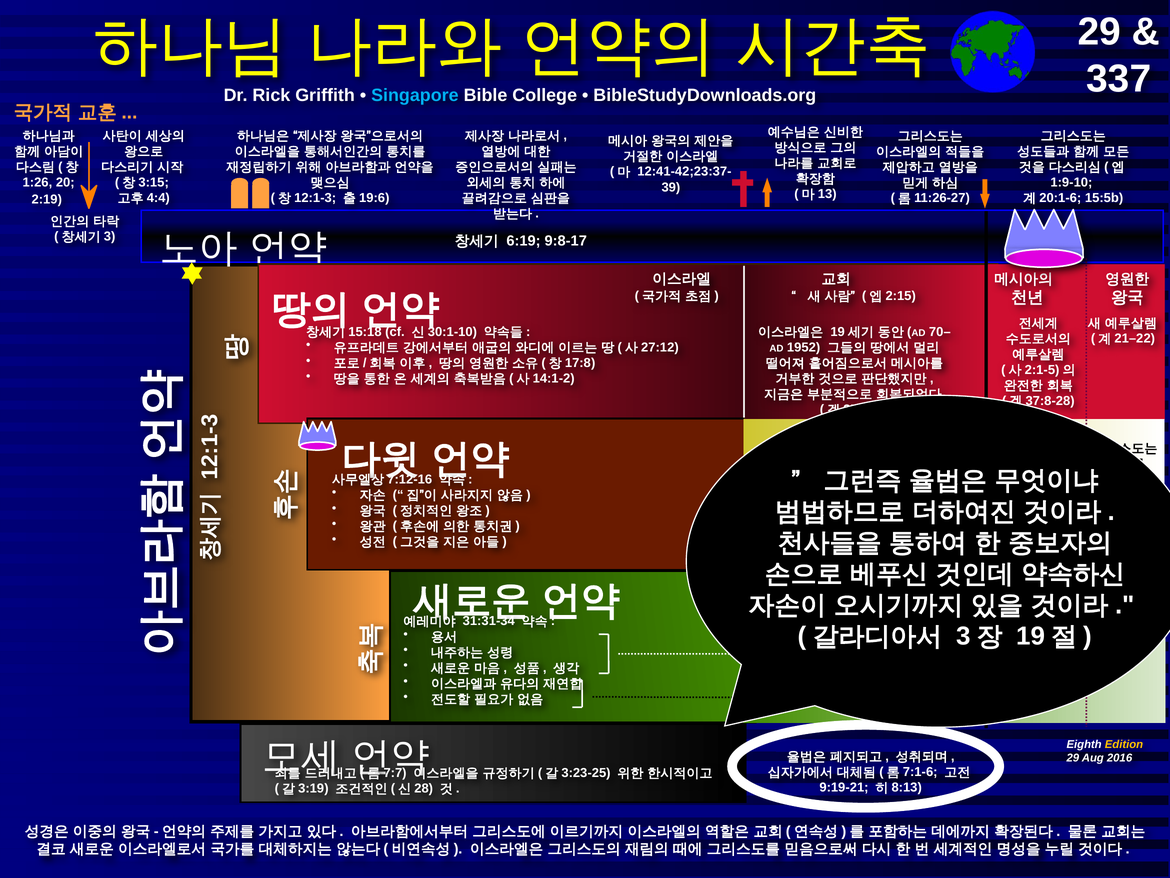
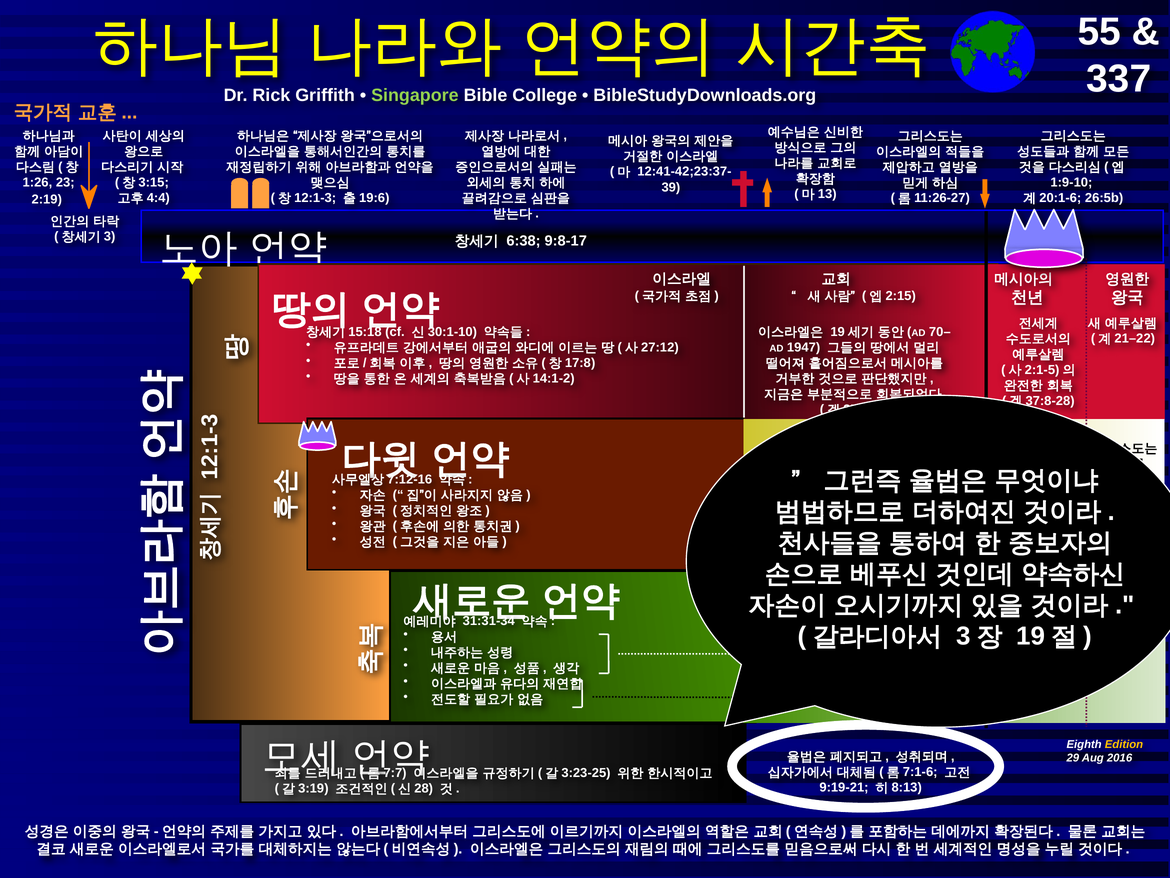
29 at (1099, 32): 29 -> 55
Singapore colour: light blue -> light green
20: 20 -> 23
15:5b: 15:5b -> 26:5b
6:19: 6:19 -> 6:38
1952: 1952 -> 1947
